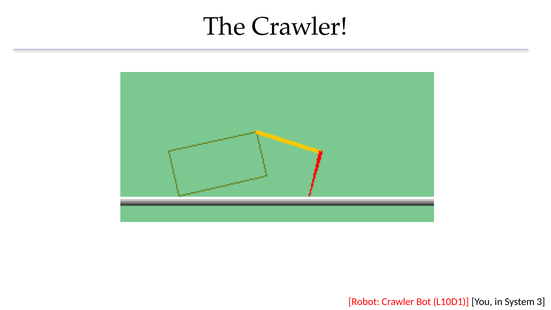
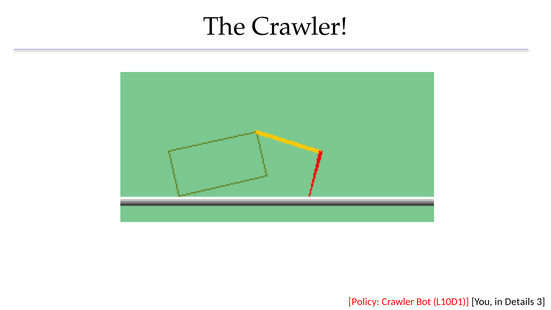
Robot: Robot -> Policy
System: System -> Details
